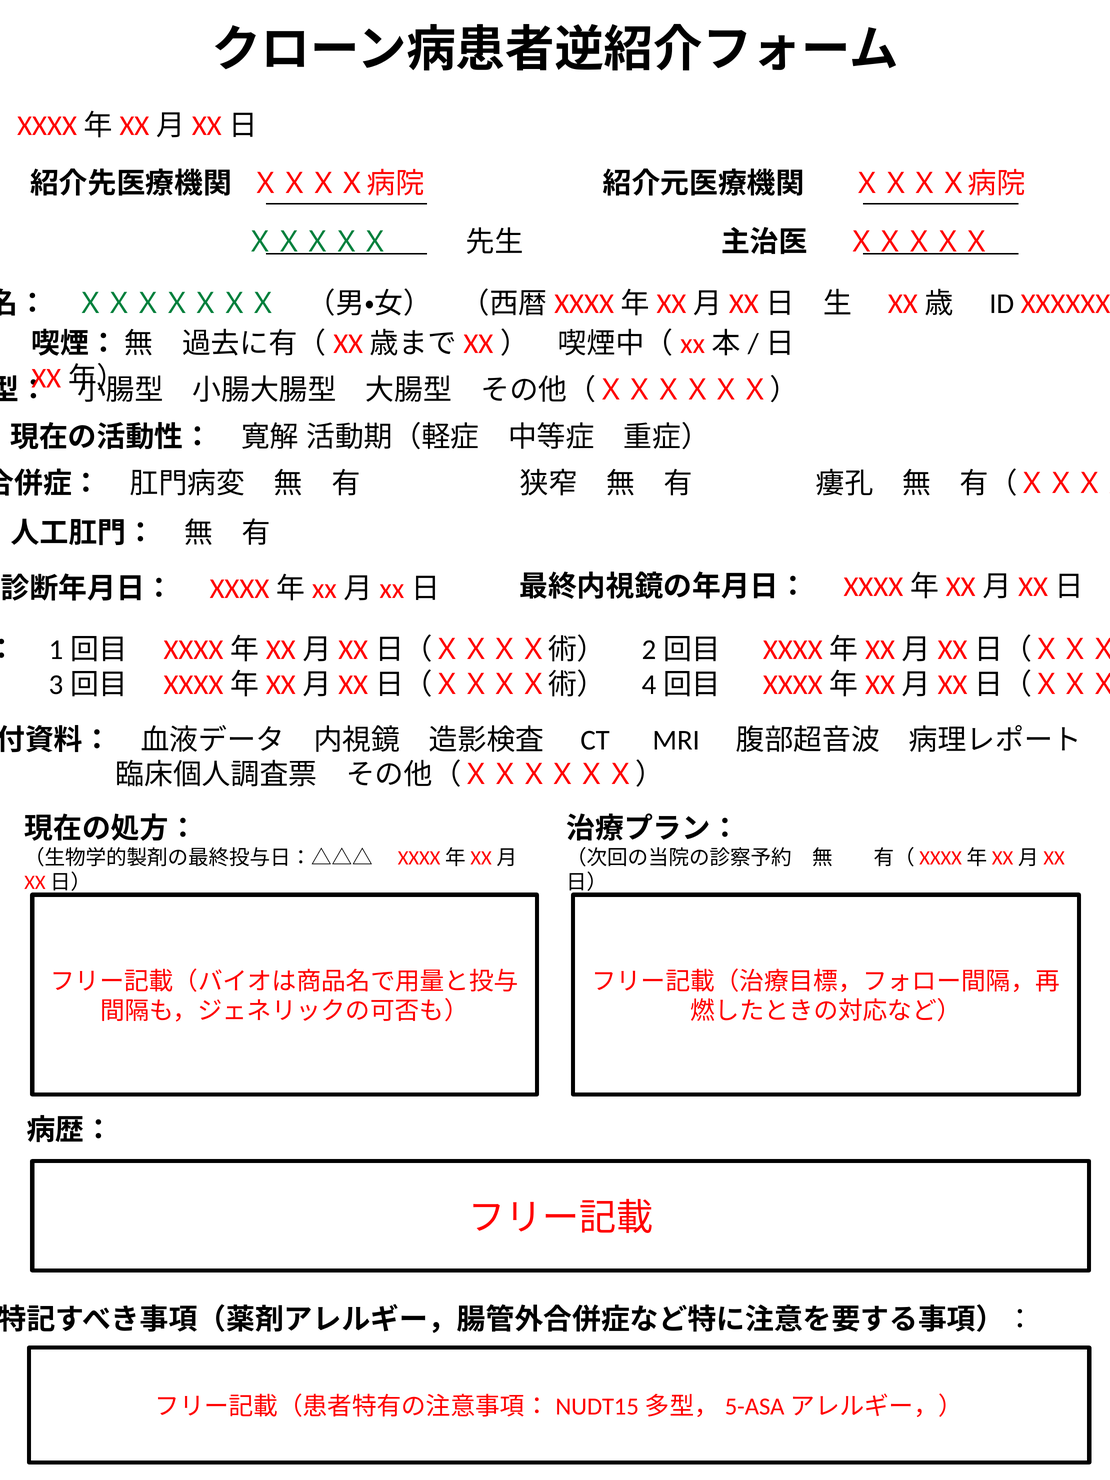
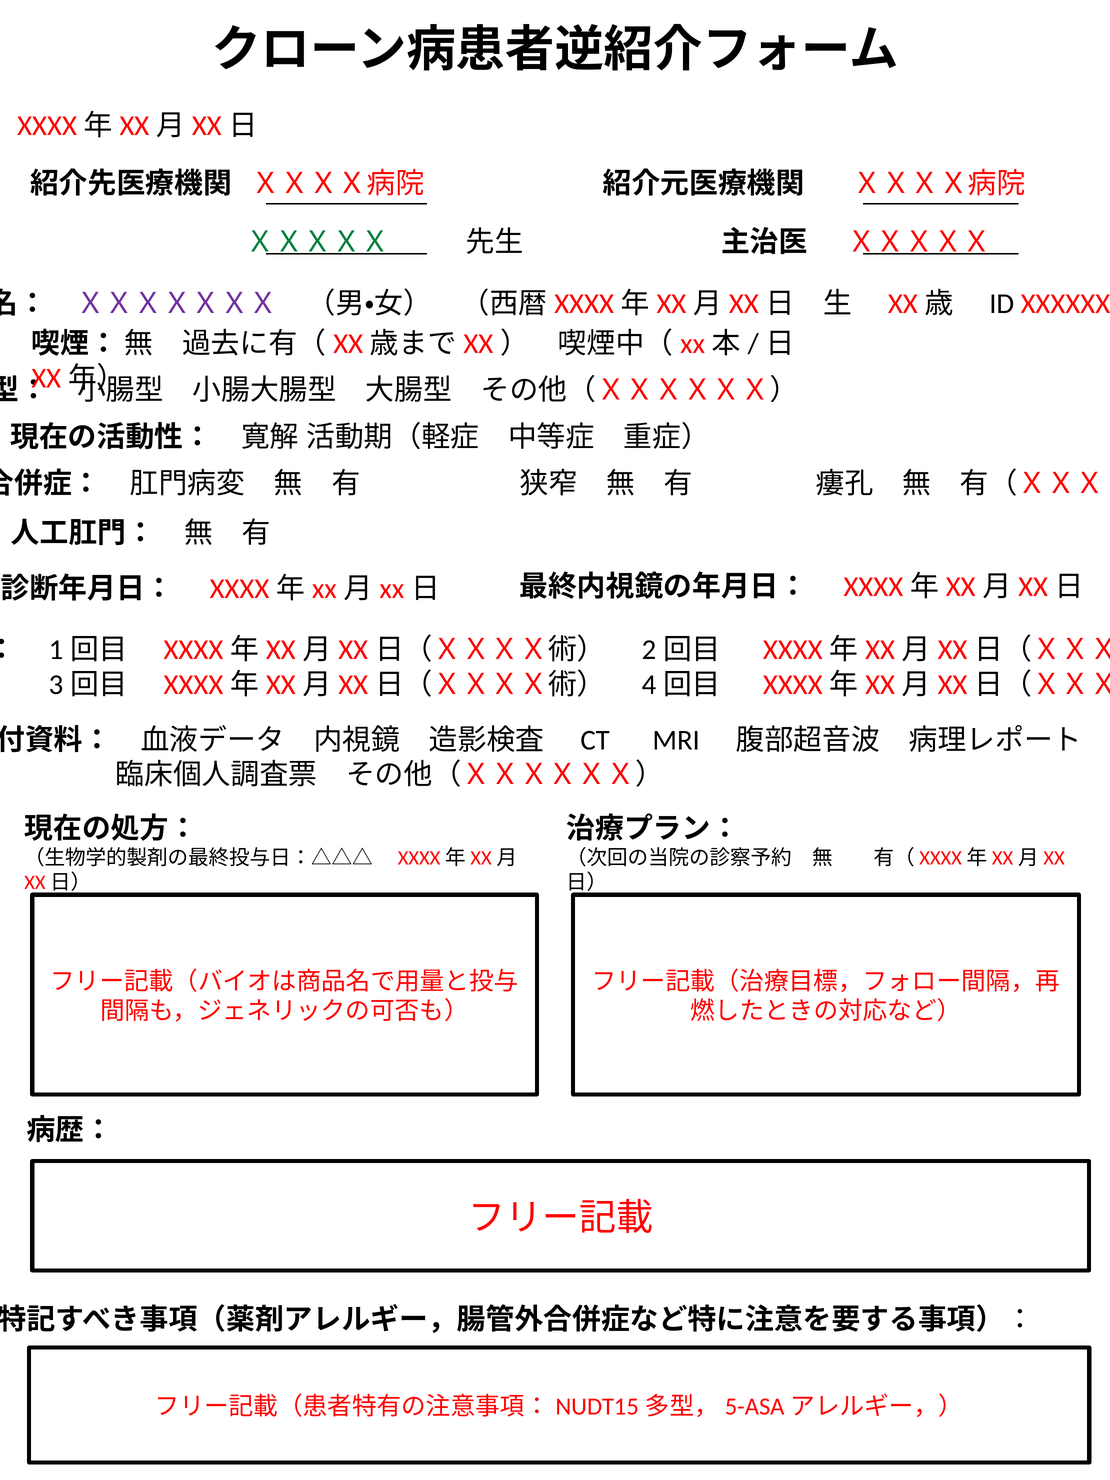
ＸＸＸＸＸＸＸ colour: green -> purple
